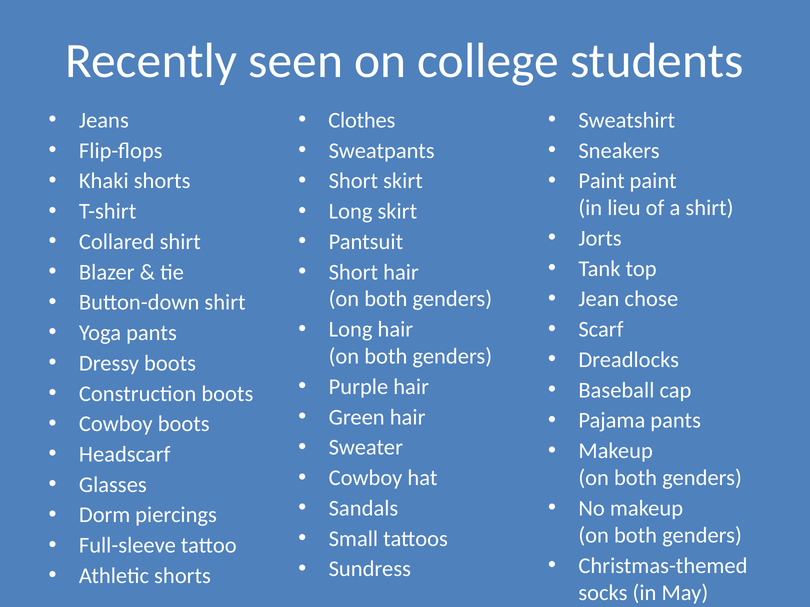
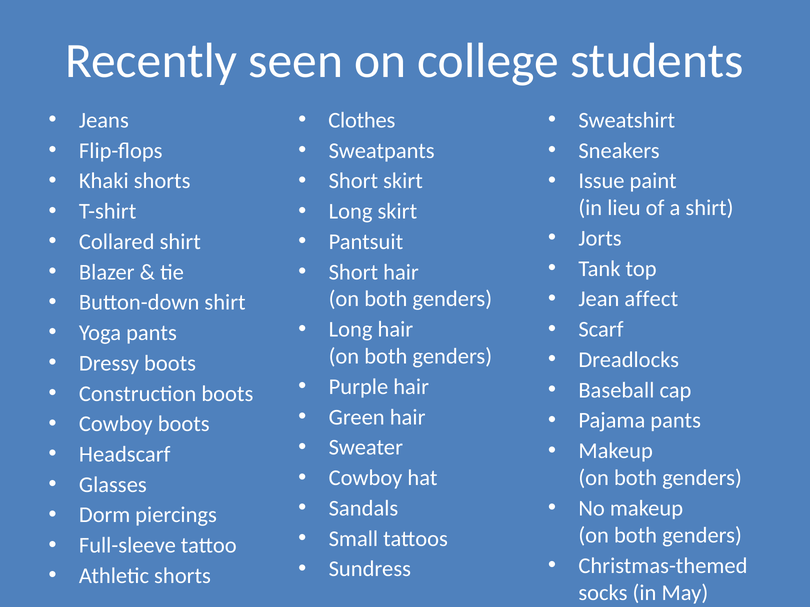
Paint at (602, 181): Paint -> Issue
chose: chose -> affect
